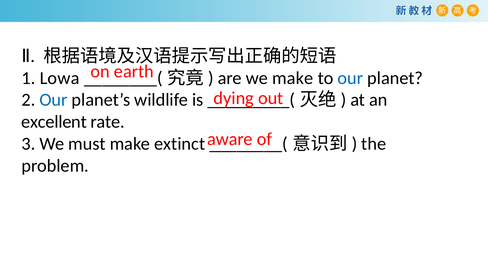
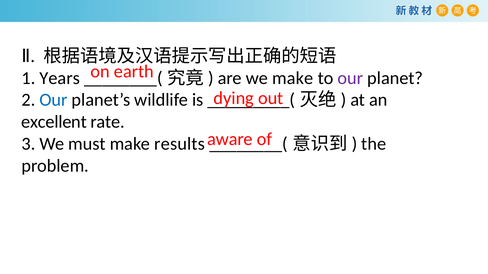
Lowa: Lowa -> Years
our at (350, 78) colour: blue -> purple
extinct: extinct -> results
